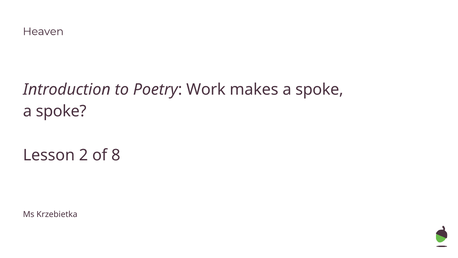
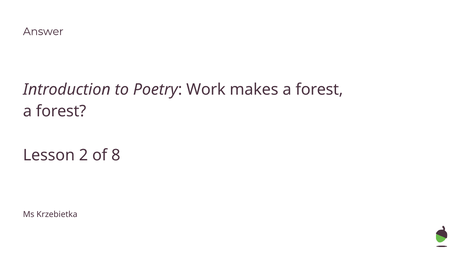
Heaven: Heaven -> Answer
makes a spoke: spoke -> forest
spoke at (61, 111): spoke -> forest
